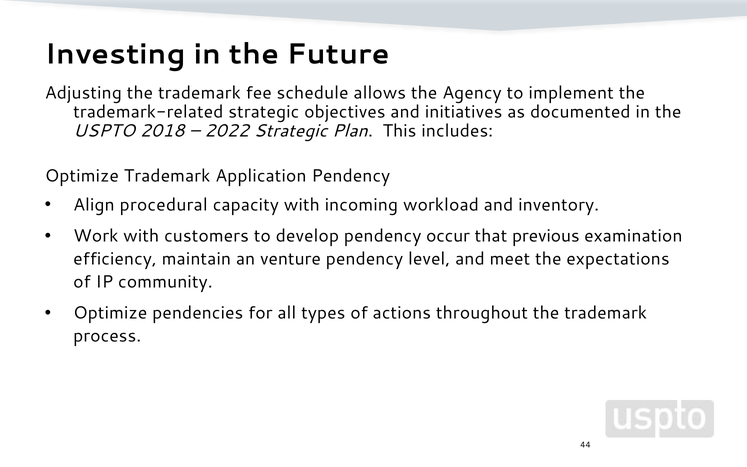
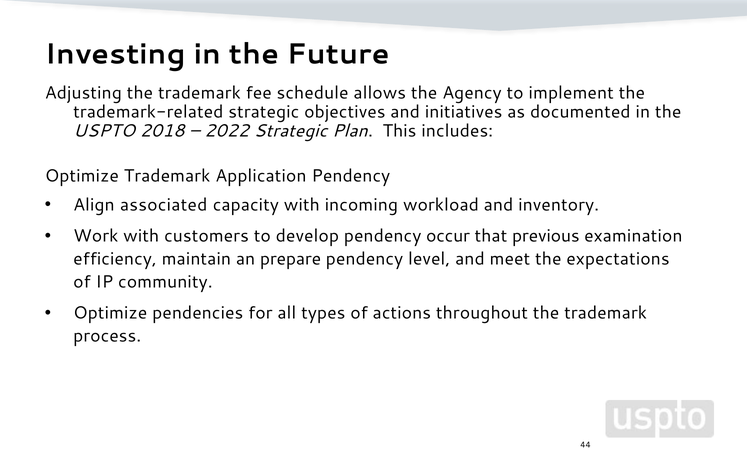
procedural: procedural -> associated
venture: venture -> prepare
